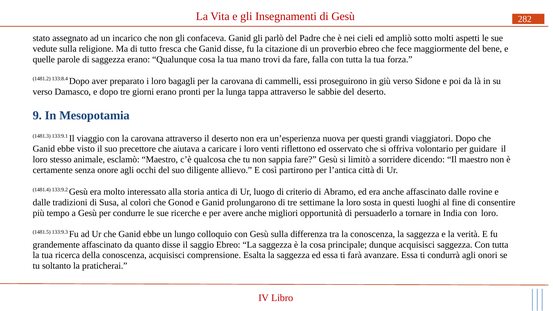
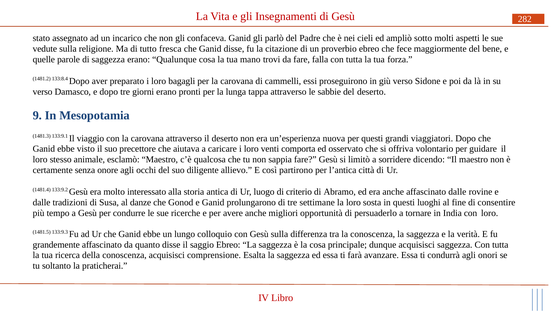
riflettono: riflettono -> comporta
colorì: colorì -> danze
